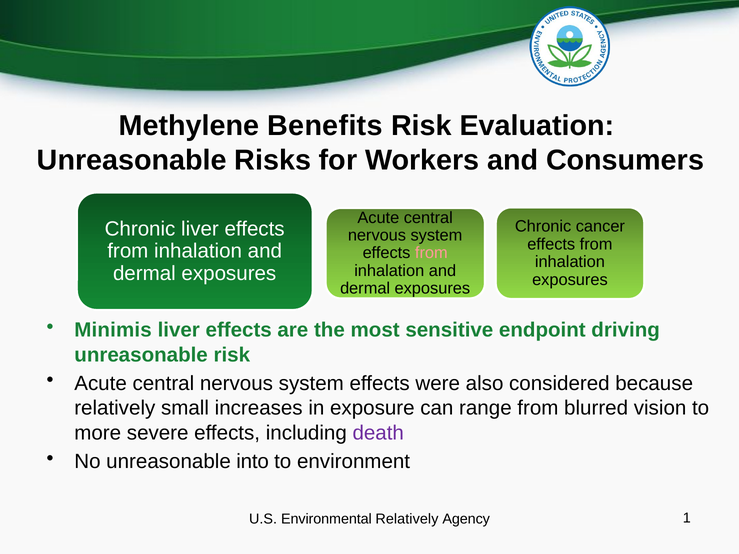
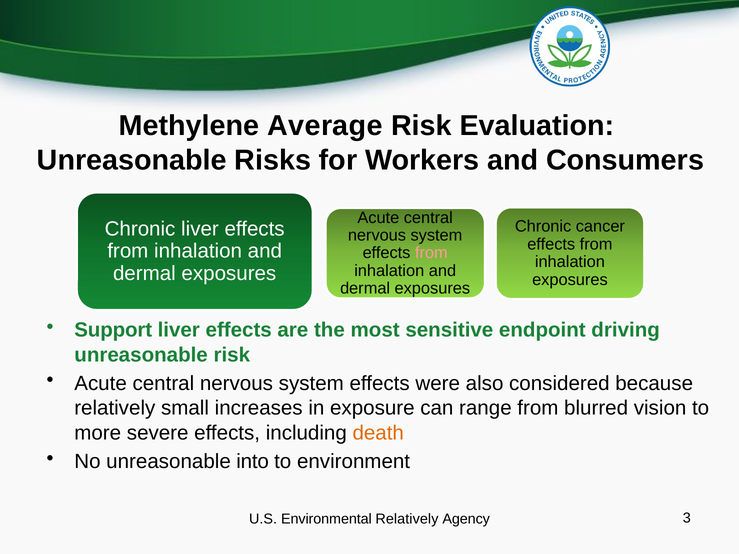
Benefits: Benefits -> Average
Minimis: Minimis -> Support
death colour: purple -> orange
1: 1 -> 3
